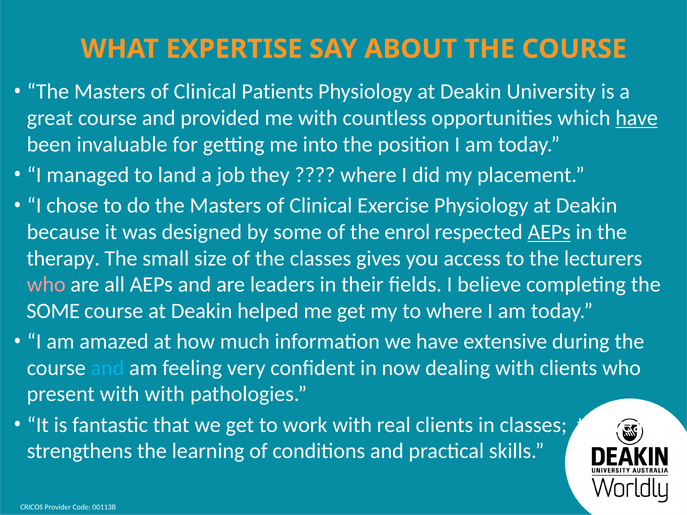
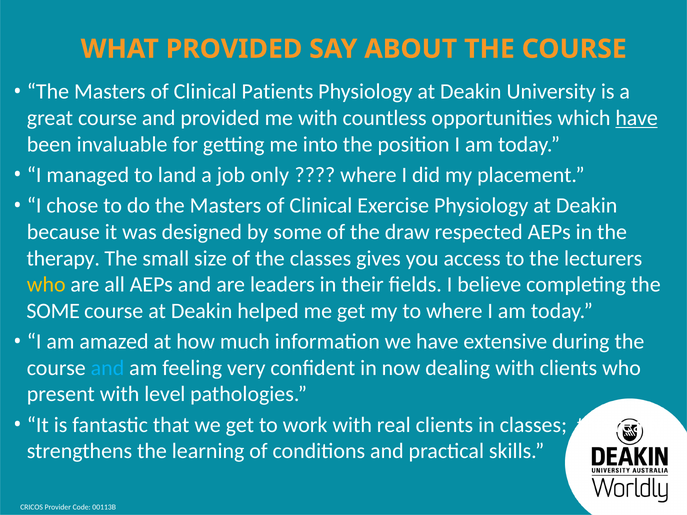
WHAT EXPERTISE: EXPERTISE -> PROVIDED
they: they -> only
enrol: enrol -> draw
AEPs at (549, 232) underline: present -> none
who at (46, 285) colour: pink -> yellow
with with: with -> level
